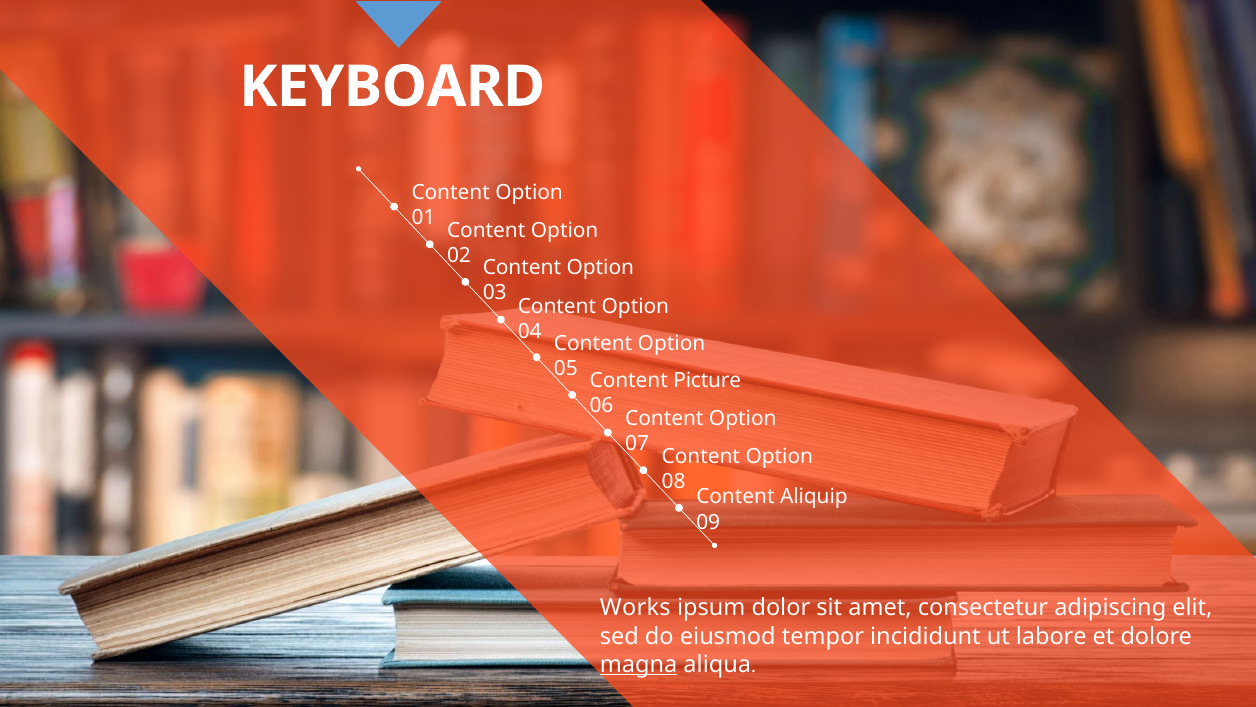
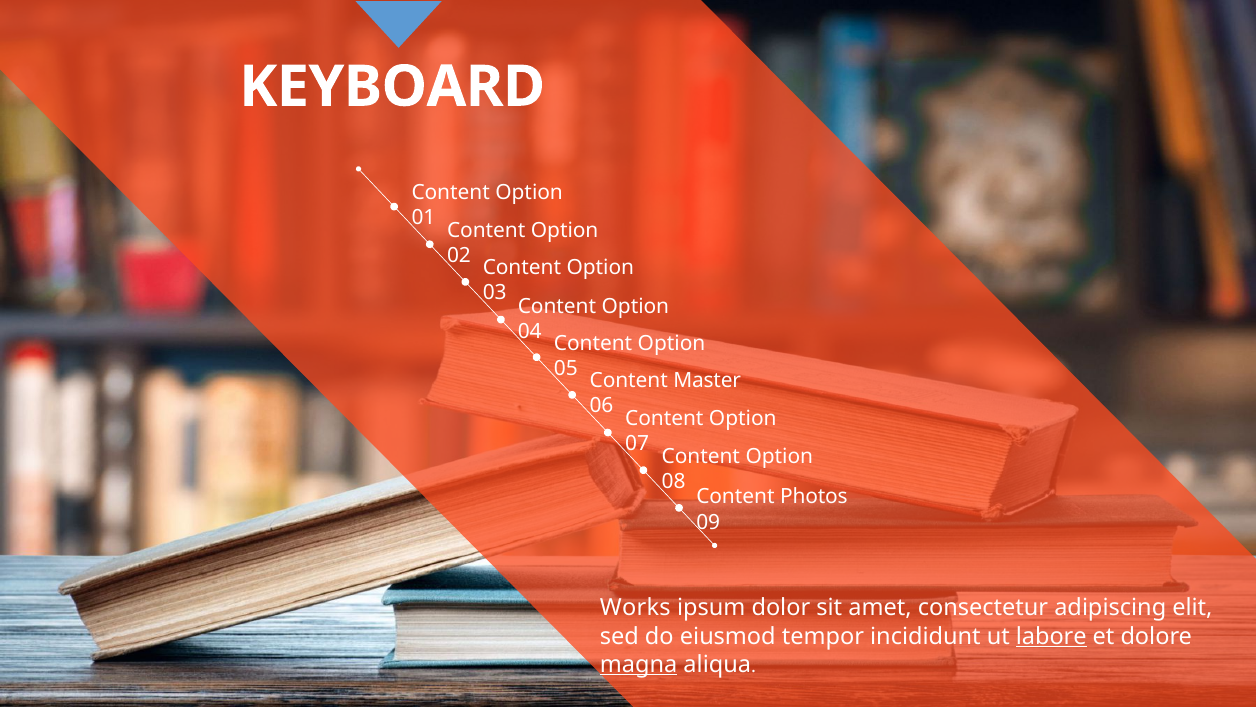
Picture: Picture -> Master
Aliquip: Aliquip -> Photos
labore underline: none -> present
